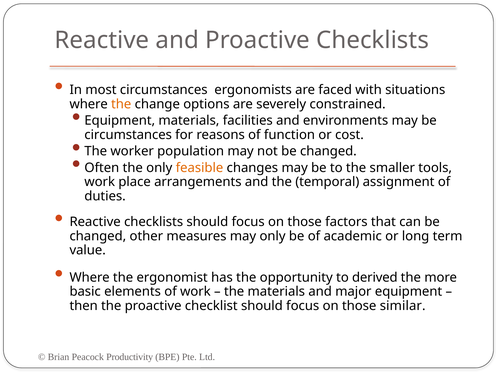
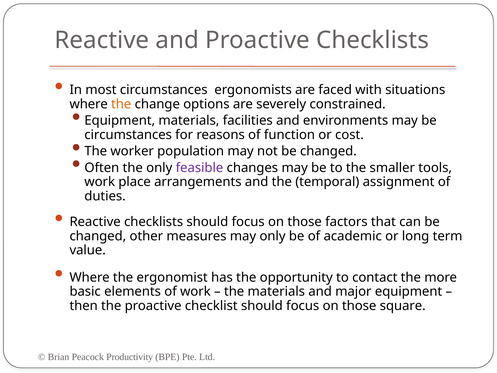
feasible colour: orange -> purple
derived: derived -> contact
similar: similar -> square
